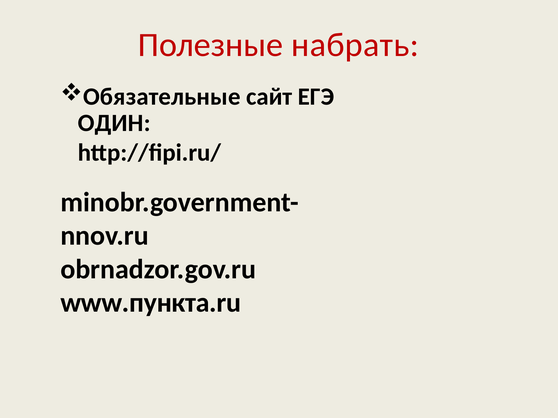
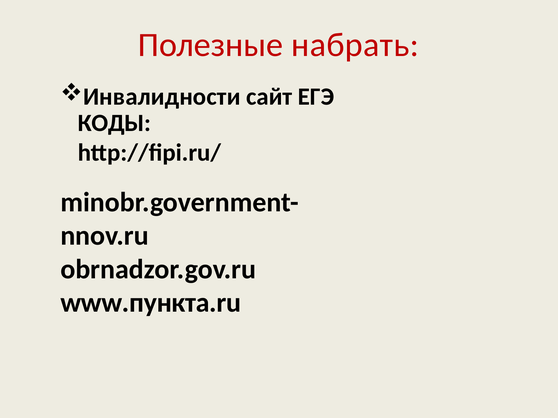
Обязательные: Обязательные -> Инвалидности
ОДИН: ОДИН -> КОДЫ
